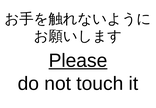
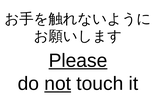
not underline: none -> present
